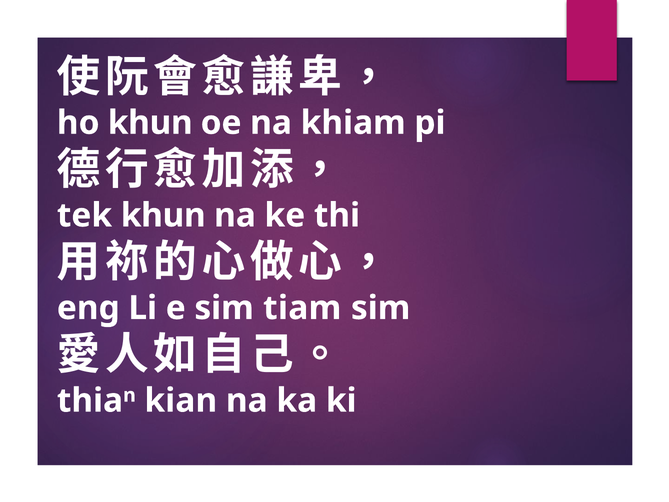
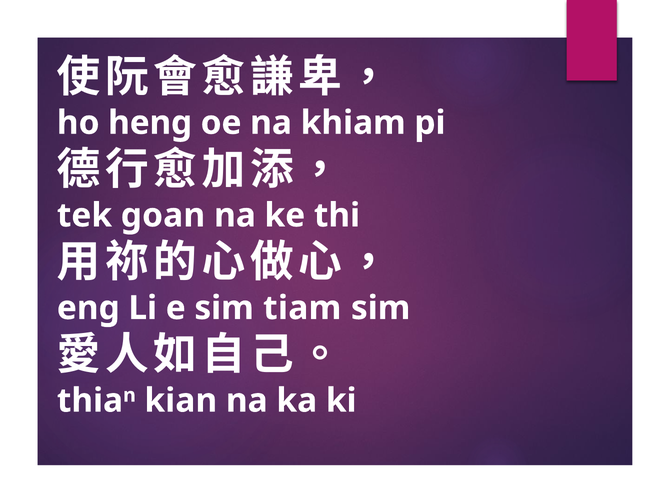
ho khun: khun -> heng
tek khun: khun -> goan
